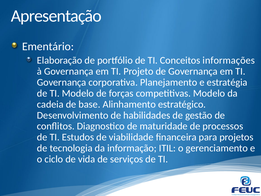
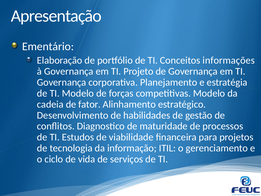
base: base -> fator
